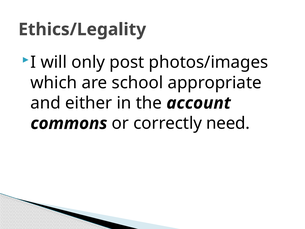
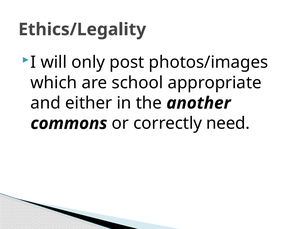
account: account -> another
